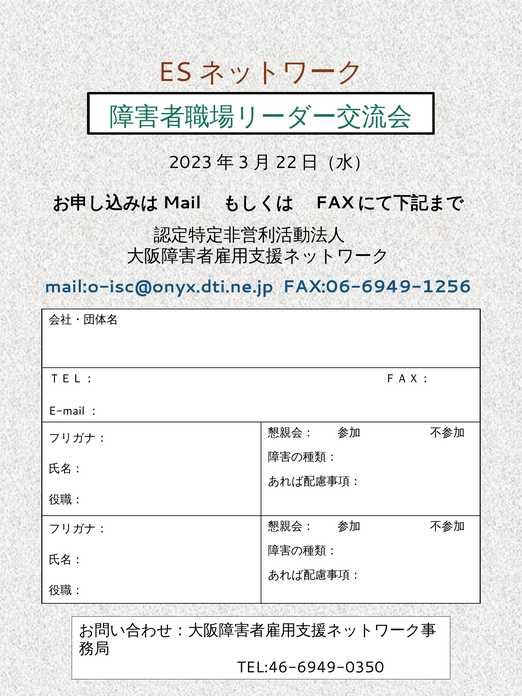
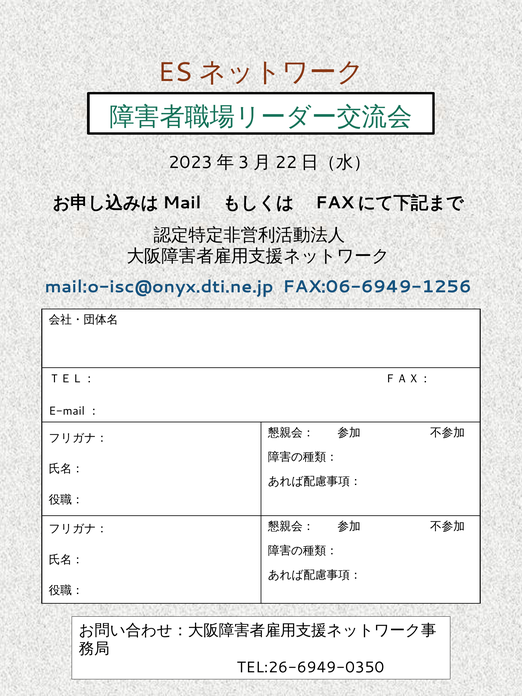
TEL:46-6949-0350: TEL:46-6949-0350 -> TEL:26-6949-0350
